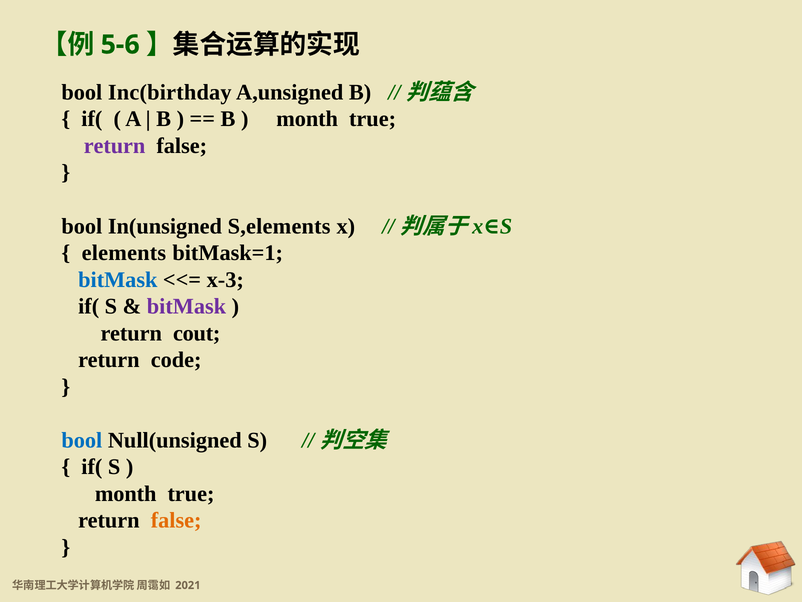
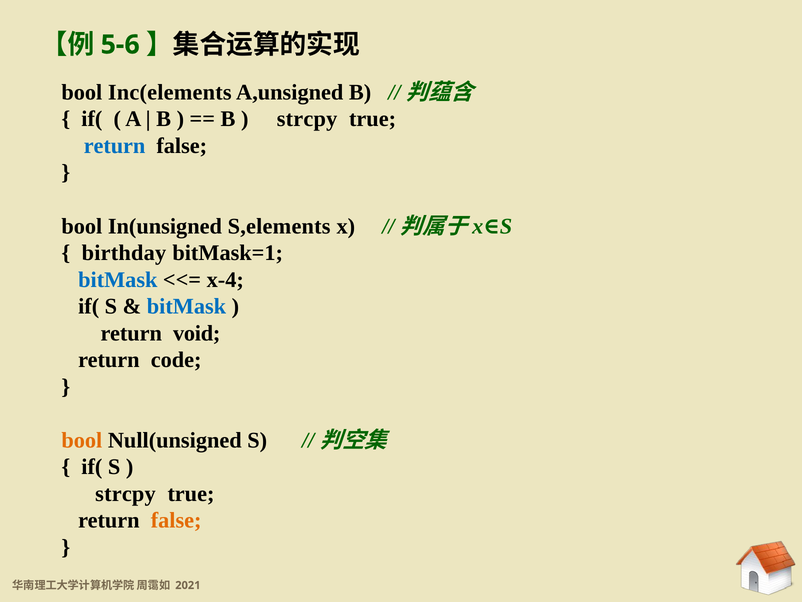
Inc(birthday: Inc(birthday -> Inc(elements
month at (307, 119): month -> strcpy
return at (115, 146) colour: purple -> blue
elements: elements -> birthday
x-3: x-3 -> x-4
bitMask at (186, 306) colour: purple -> blue
cout: cout -> void
bool at (82, 440) colour: blue -> orange
month at (126, 493): month -> strcpy
